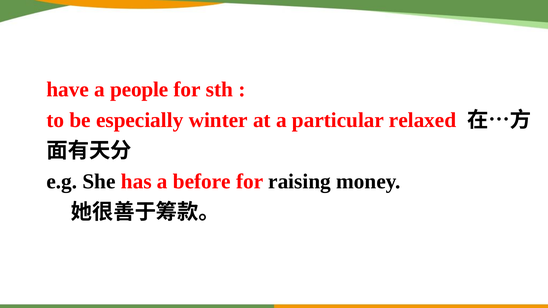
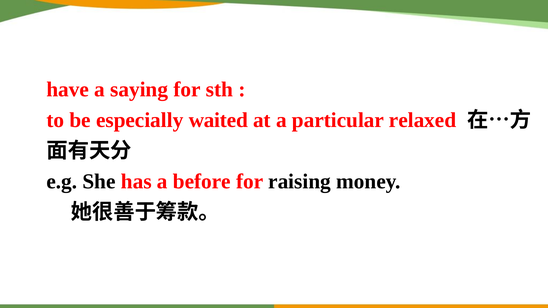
people: people -> saying
winter: winter -> waited
